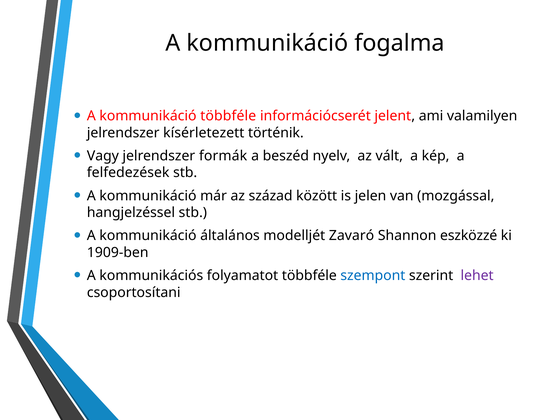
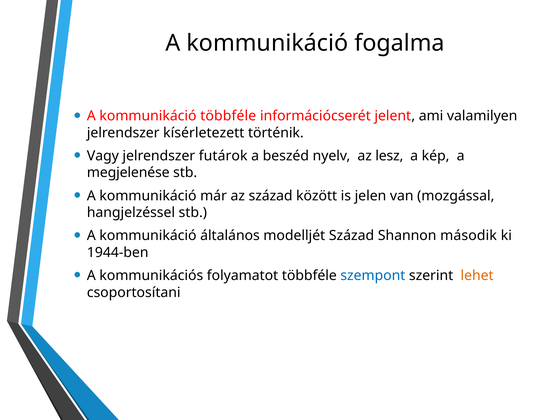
formák: formák -> futárok
vált: vált -> lesz
felfedezések: felfedezések -> megjelenése
modelljét Zavaró: Zavaró -> Század
eszközzé: eszközzé -> második
1909-ben: 1909-ben -> 1944-ben
lehet colour: purple -> orange
